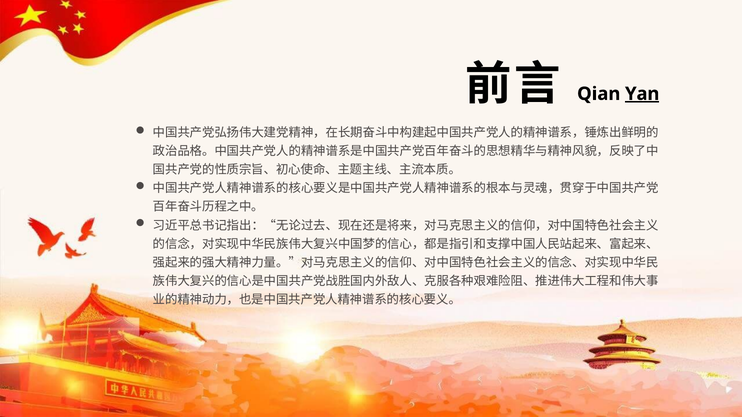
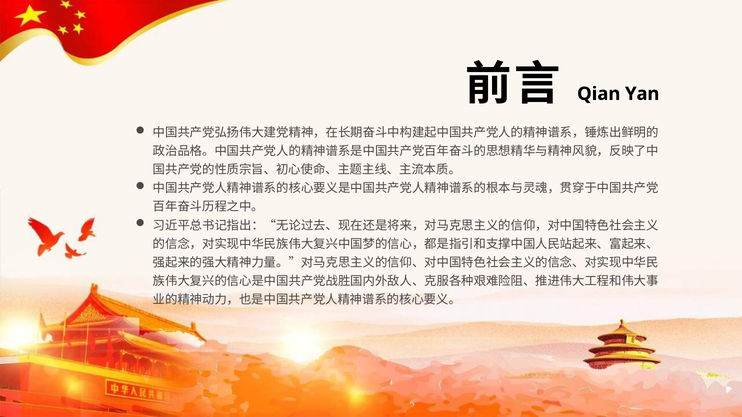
Yan underline: present -> none
